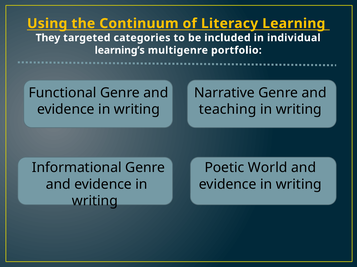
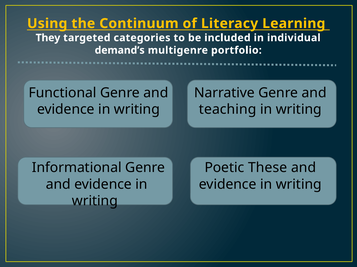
learning’s: learning’s -> demand’s
World: World -> These
